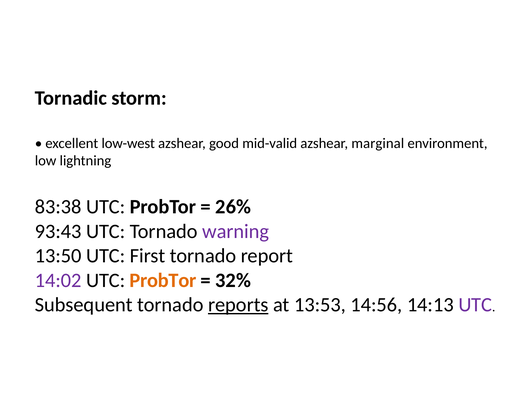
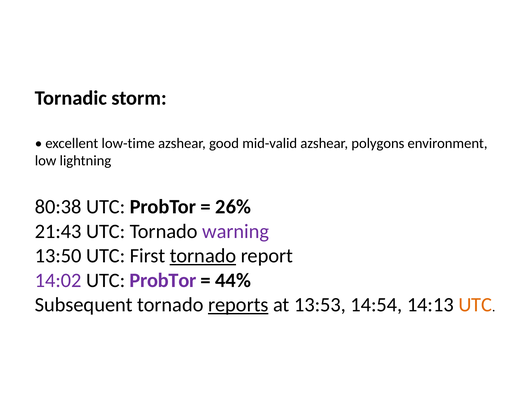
low-west: low-west -> low-time
marginal: marginal -> polygons
83:38: 83:38 -> 80:38
93:43: 93:43 -> 21:43
tornado at (203, 256) underline: none -> present
ProbTor at (163, 280) colour: orange -> purple
32%: 32% -> 44%
14:56: 14:56 -> 14:54
UTC at (475, 305) colour: purple -> orange
